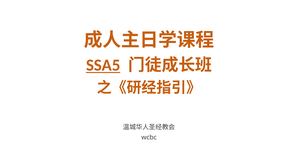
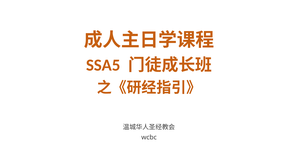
SSA5 underline: present -> none
